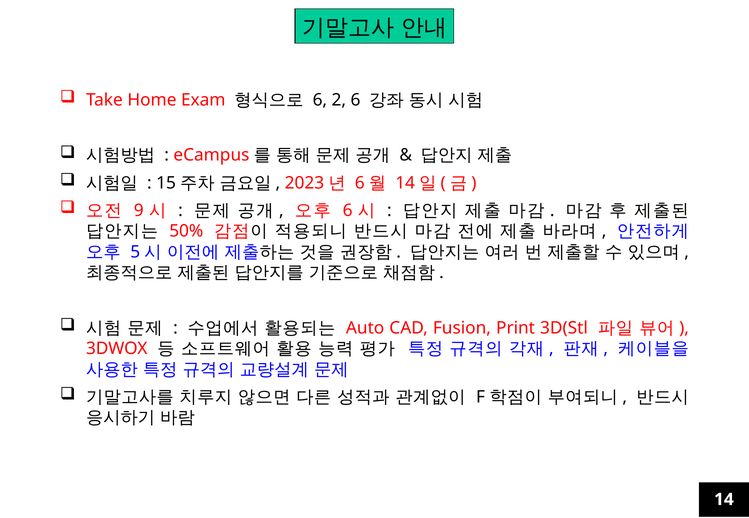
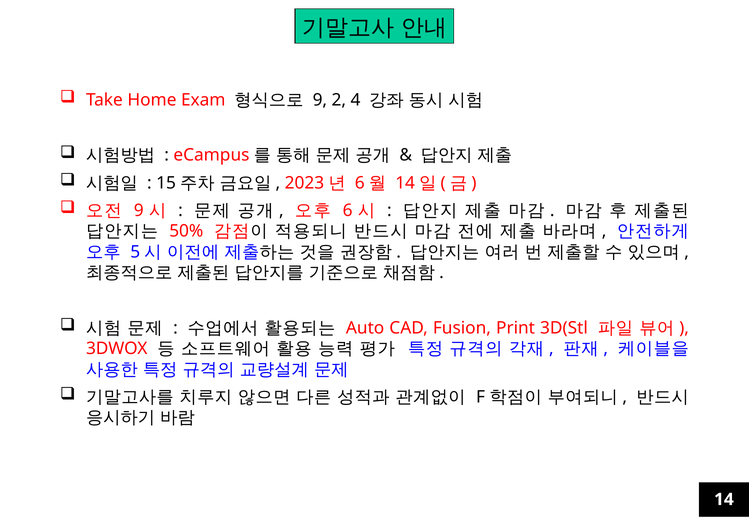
6 at (320, 100): 6 -> 9
2 6: 6 -> 4
